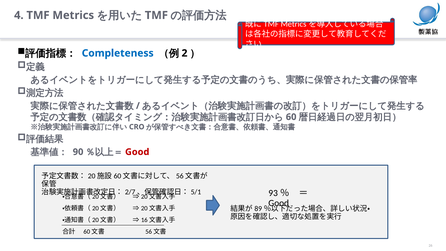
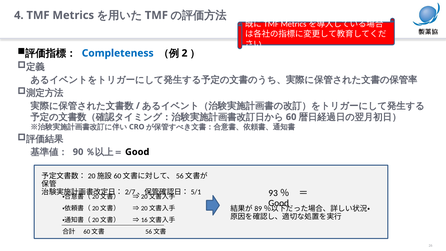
Good at (137, 152) colour: red -> black
